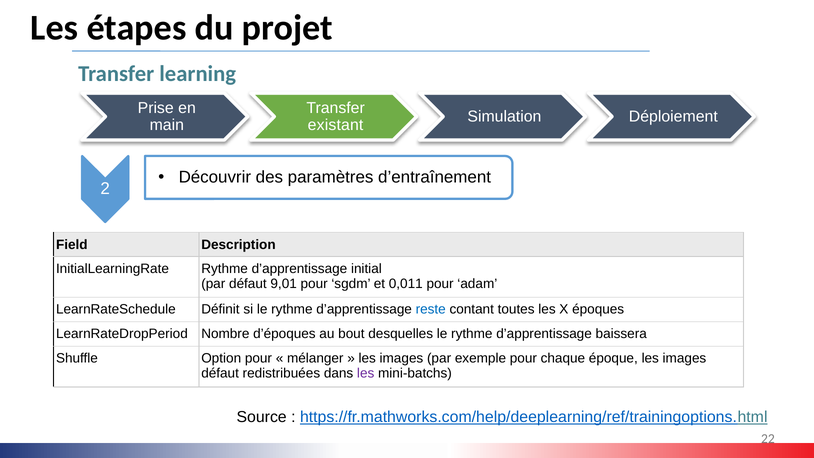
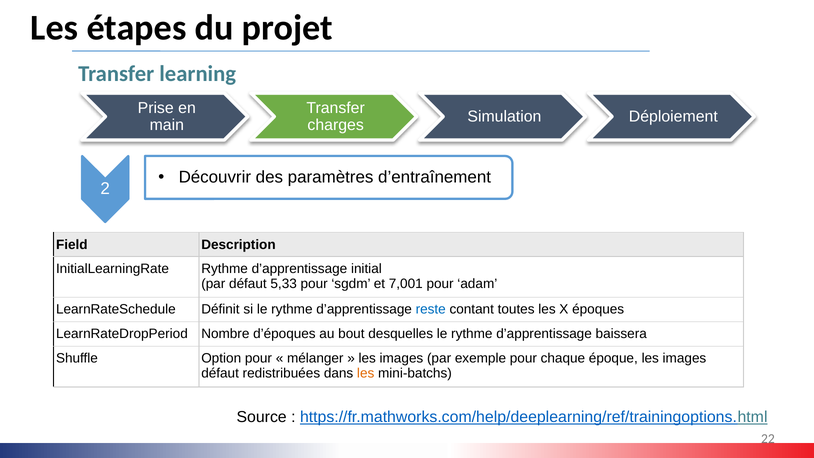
existant: existant -> charges
9,01: 9,01 -> 5,33
0,011: 0,011 -> 7,001
les at (366, 373) colour: purple -> orange
